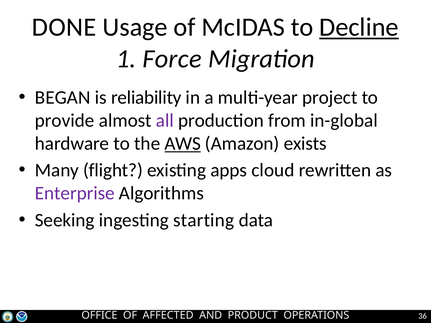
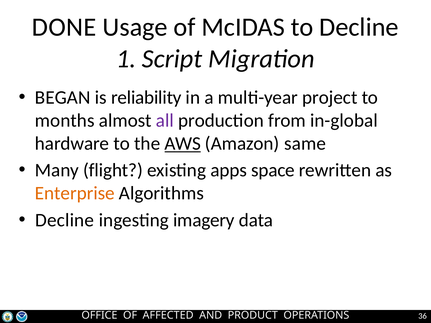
Decline at (359, 27) underline: present -> none
Force: Force -> Script
provide: provide -> months
exists: exists -> same
cloud: cloud -> space
Enterprise colour: purple -> orange
Seeking at (65, 220): Seeking -> Decline
starting: starting -> imagery
